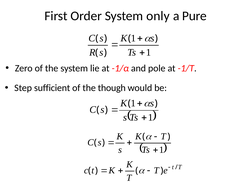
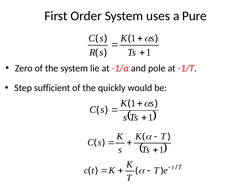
only: only -> uses
though: though -> quickly
